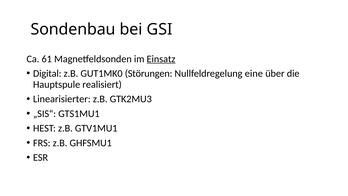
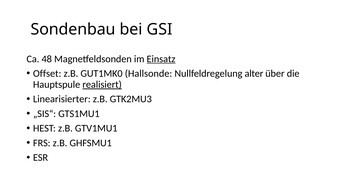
61: 61 -> 48
Digital: Digital -> Offset
Störungen: Störungen -> Hallsonde
eine: eine -> alter
realisiert underline: none -> present
